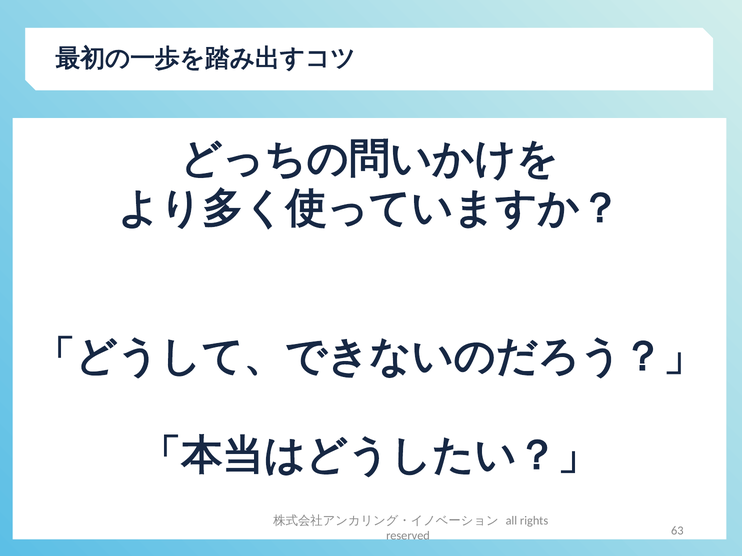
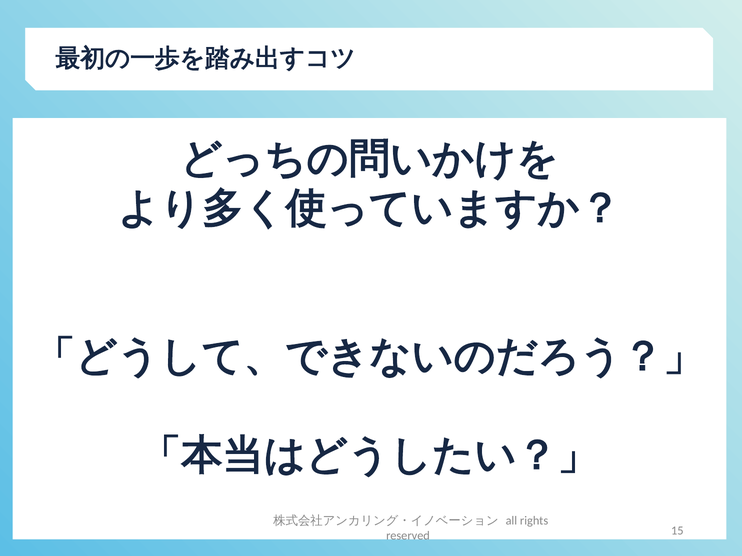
63: 63 -> 15
